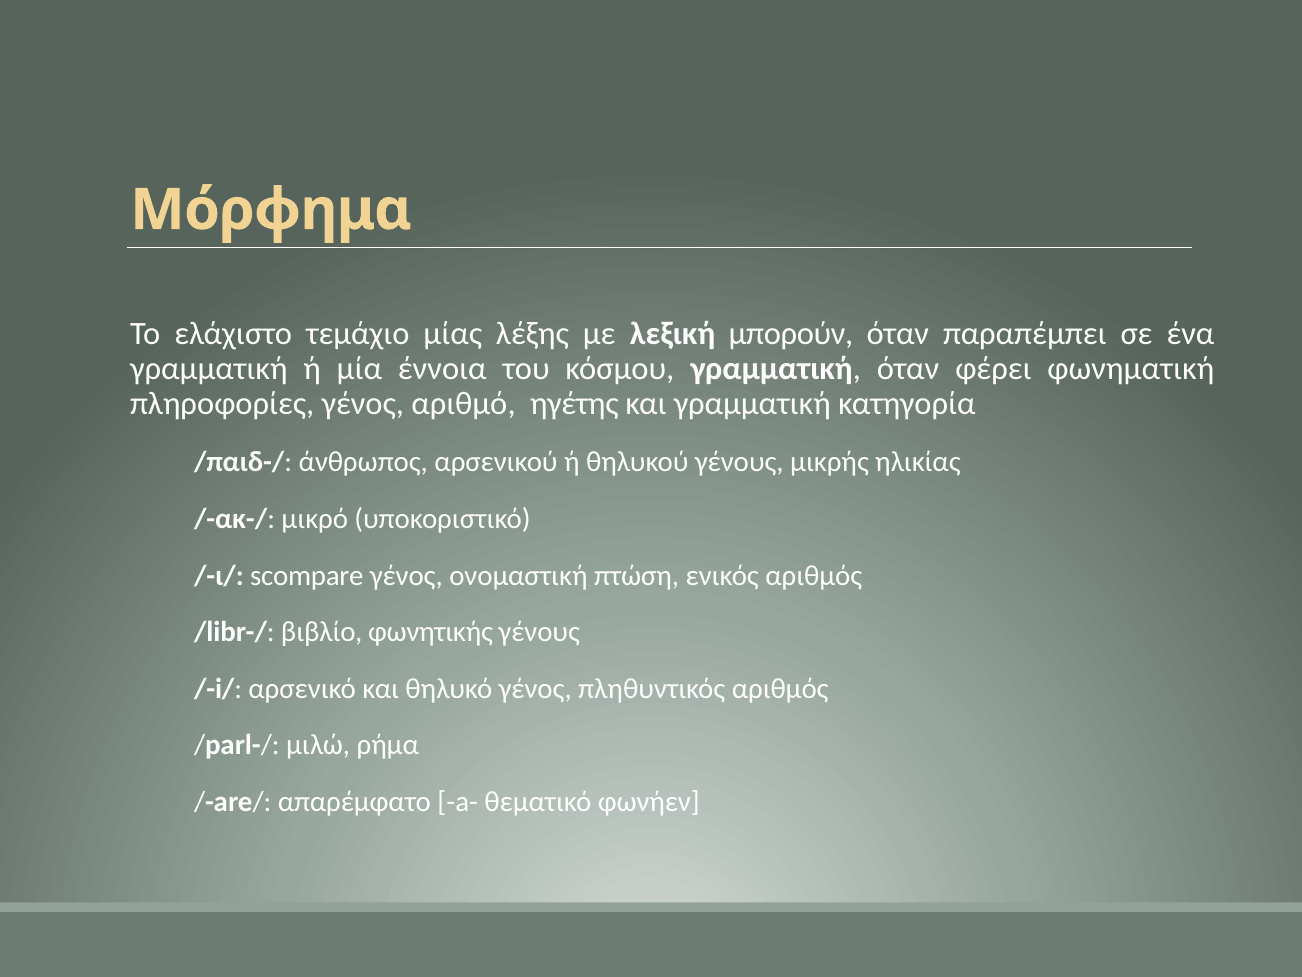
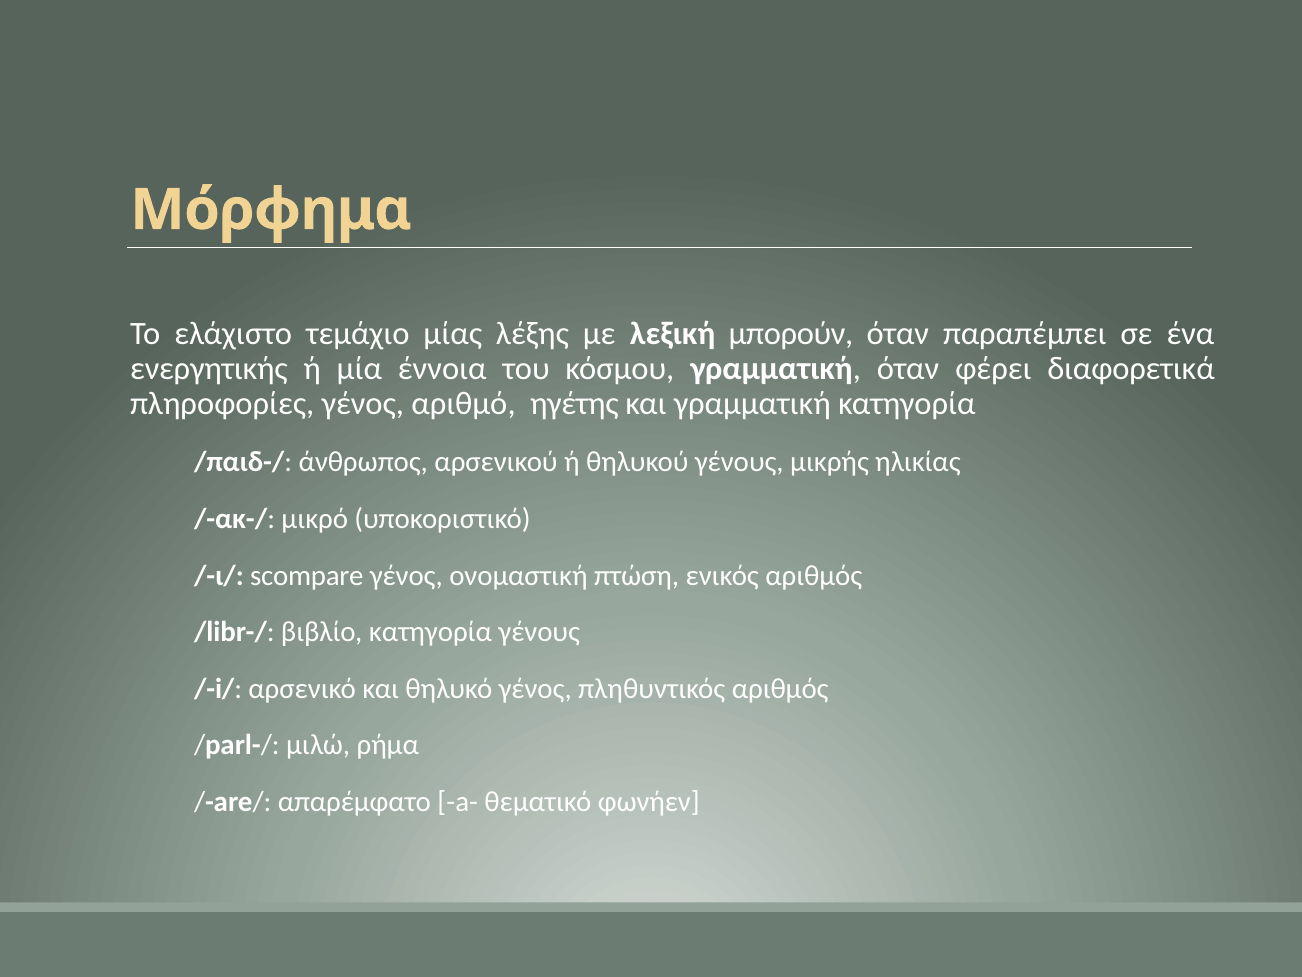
γραμματική at (209, 368): γραμματική -> ενεργητικής
φωνηματική: φωνηματική -> διαφορετικά
βιβλίο φωνητικής: φωνητικής -> κατηγορία
